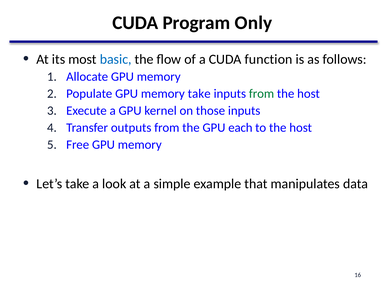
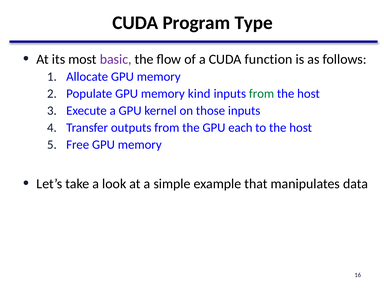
Only: Only -> Type
basic colour: blue -> purple
memory take: take -> kind
